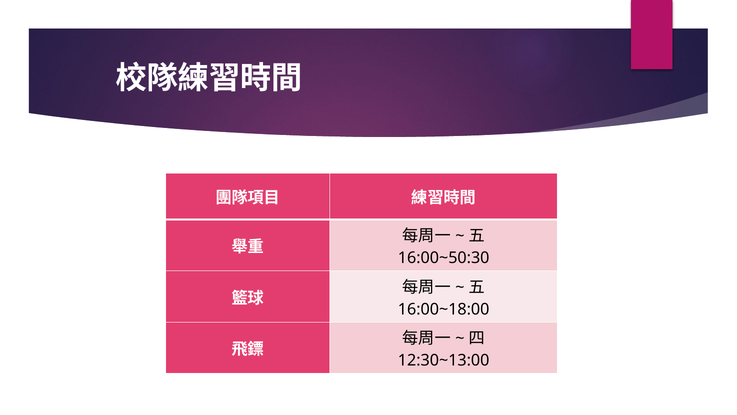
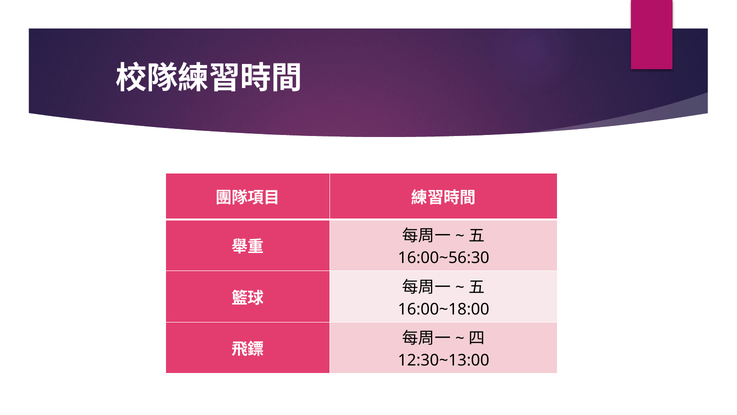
16:00~50:30: 16:00~50:30 -> 16:00~56:30
